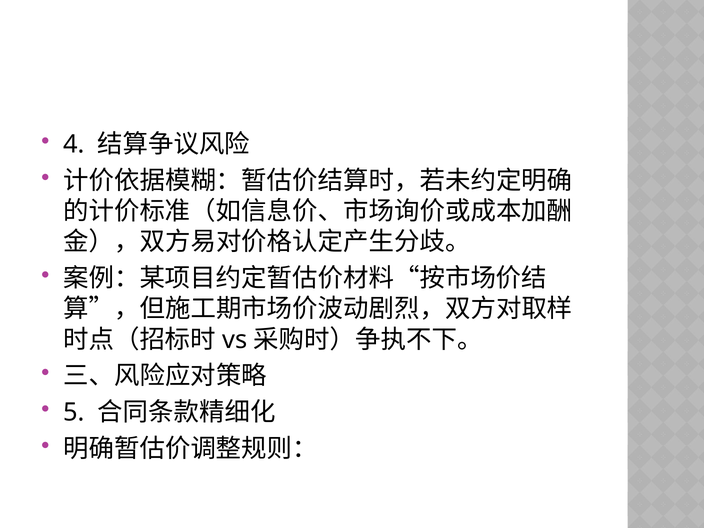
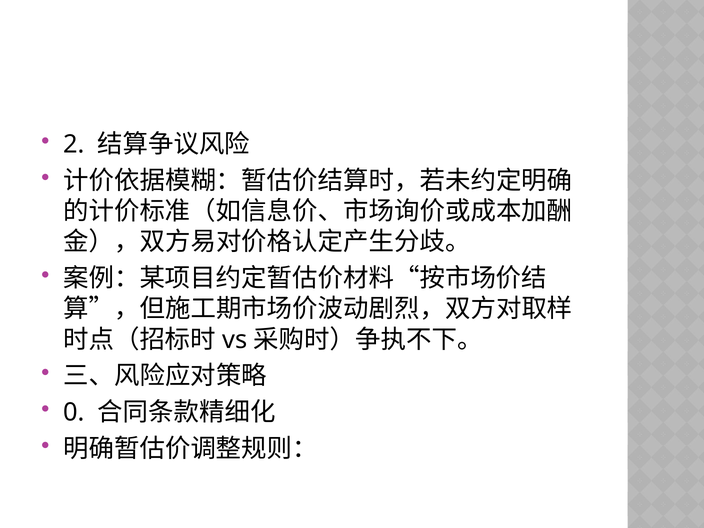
4: 4 -> 2
5: 5 -> 0
